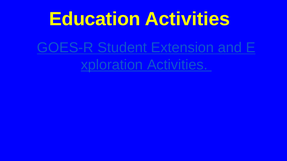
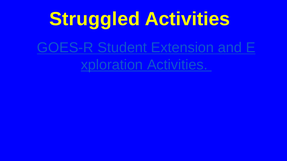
Education: Education -> Struggled
